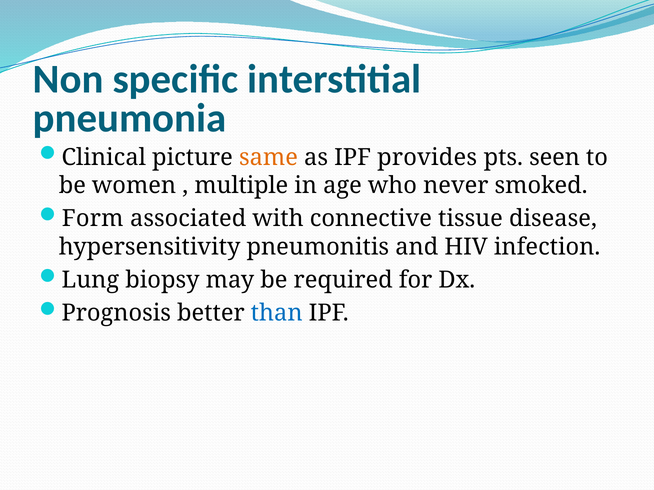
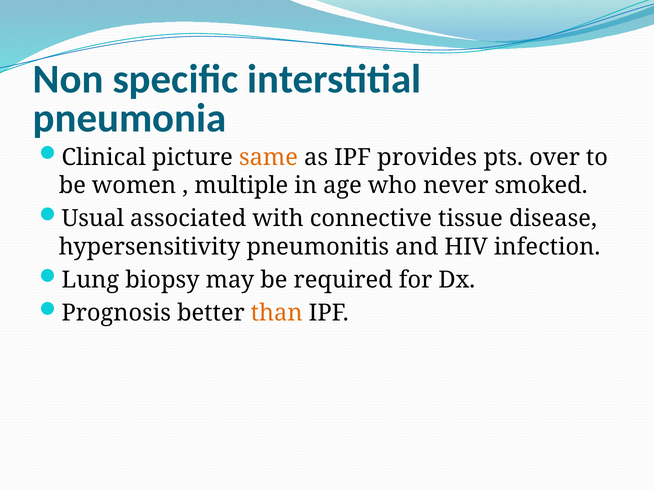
seen: seen -> over
Form: Form -> Usual
than colour: blue -> orange
